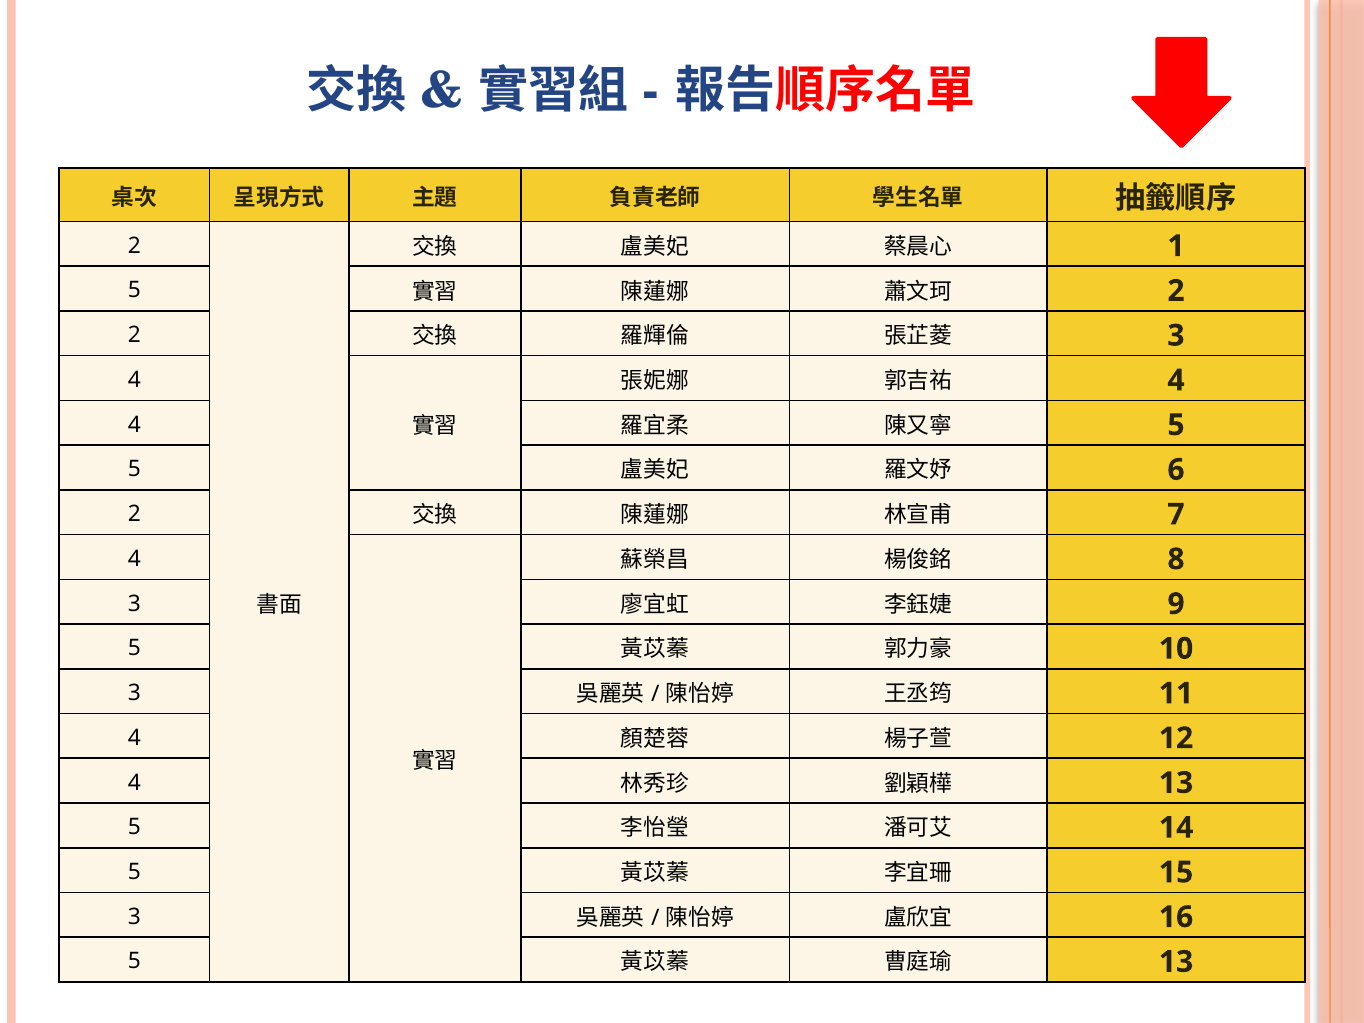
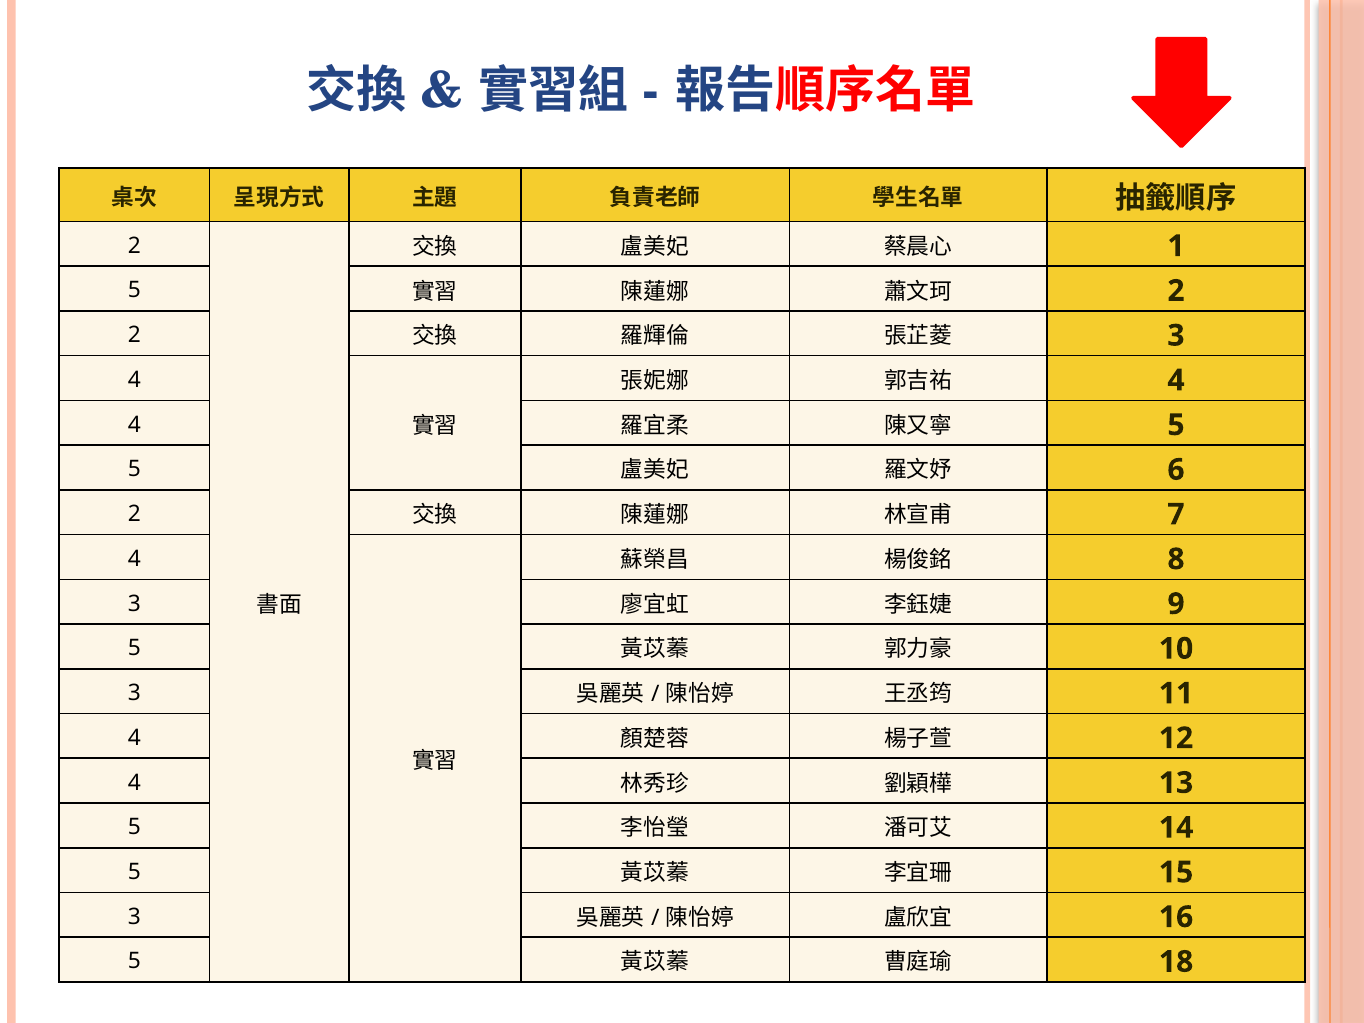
13 at (1176, 962): 13 -> 18
